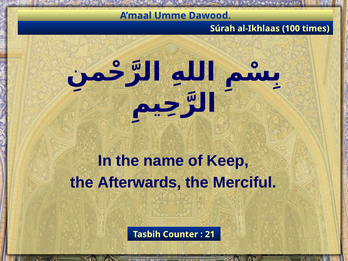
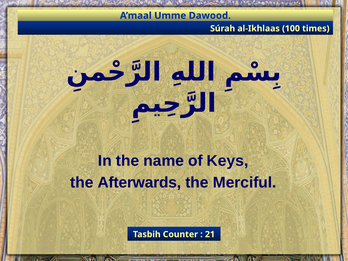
Keep: Keep -> Keys
